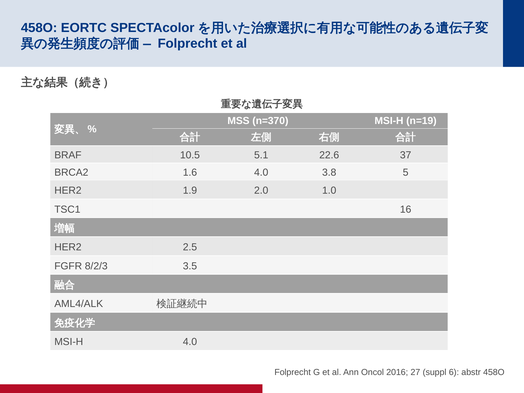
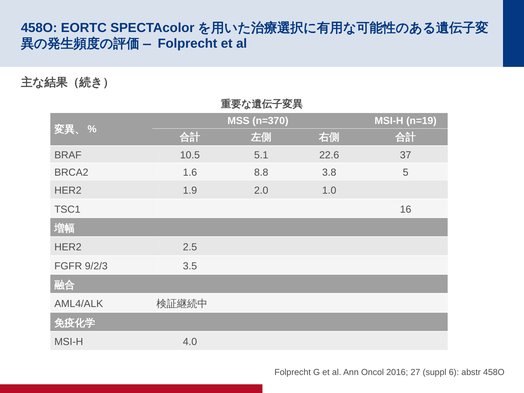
1.6 4.0: 4.0 -> 8.8
8/2/3: 8/2/3 -> 9/2/3
